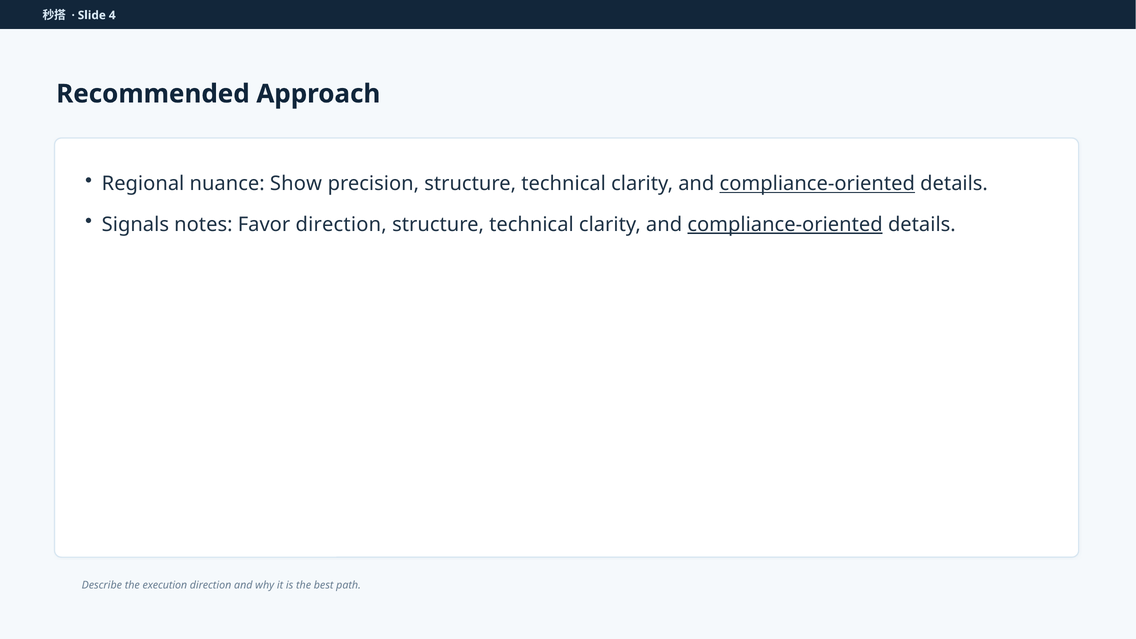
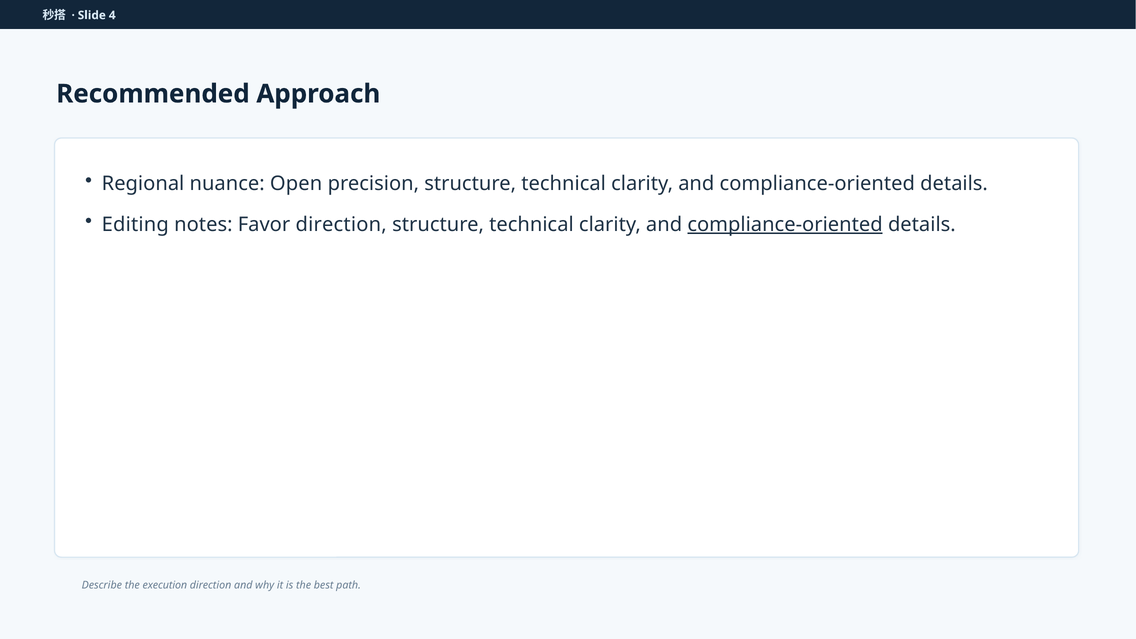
Show: Show -> Open
compliance-oriented at (817, 184) underline: present -> none
Signals: Signals -> Editing
